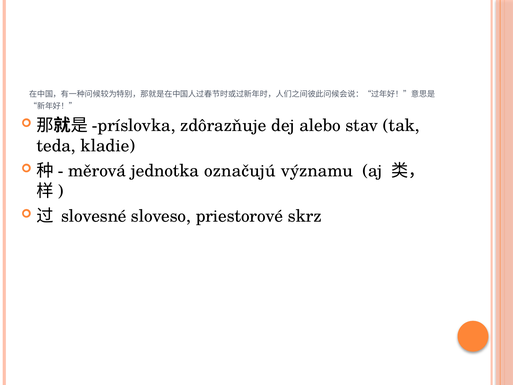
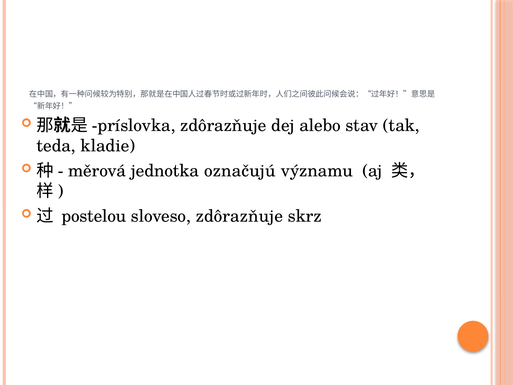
slovesné: slovesné -> postelou
sloveso priestorové: priestorové -> zdôrazňuje
